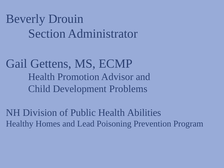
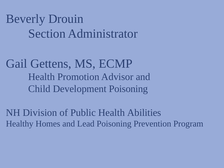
Development Problems: Problems -> Poisoning
